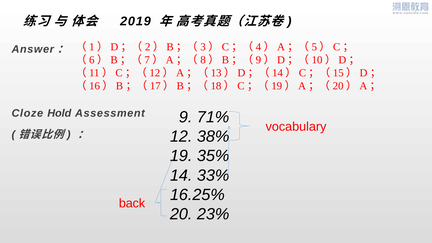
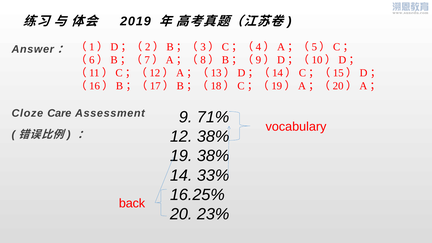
Hold: Hold -> Care
19 35%: 35% -> 38%
